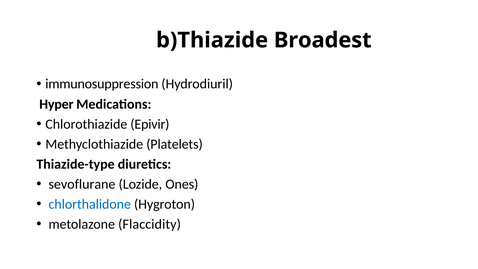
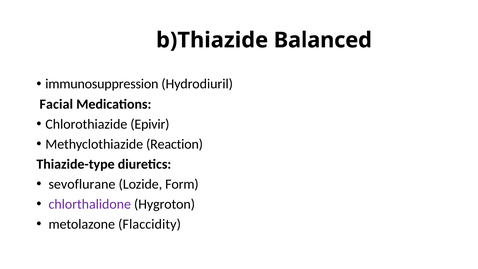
Broadest: Broadest -> Balanced
Hyper: Hyper -> Facial
Platelets: Platelets -> Reaction
Ones: Ones -> Form
chlorthalidone colour: blue -> purple
